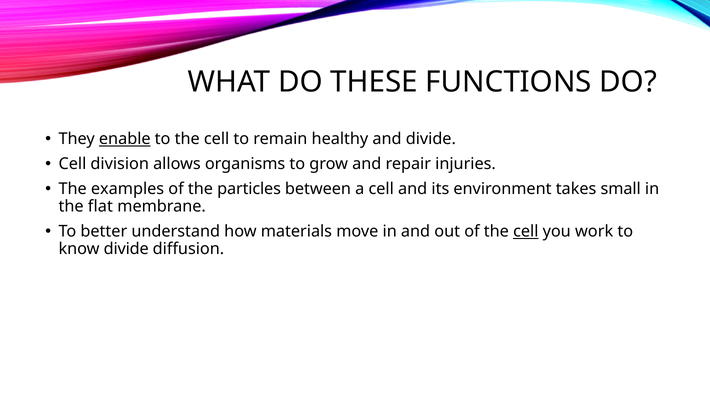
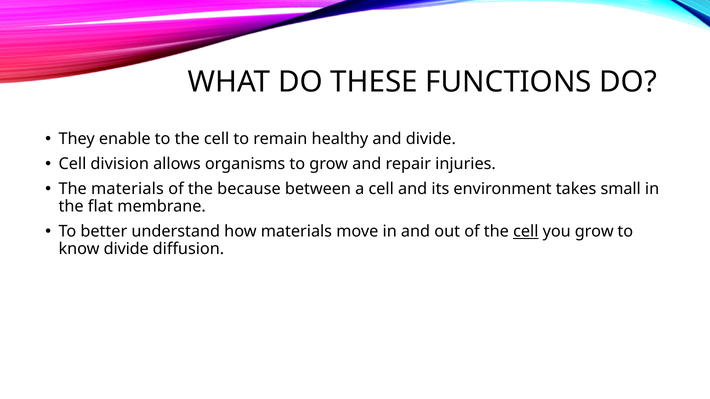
enable underline: present -> none
The examples: examples -> materials
particles: particles -> because
you work: work -> grow
